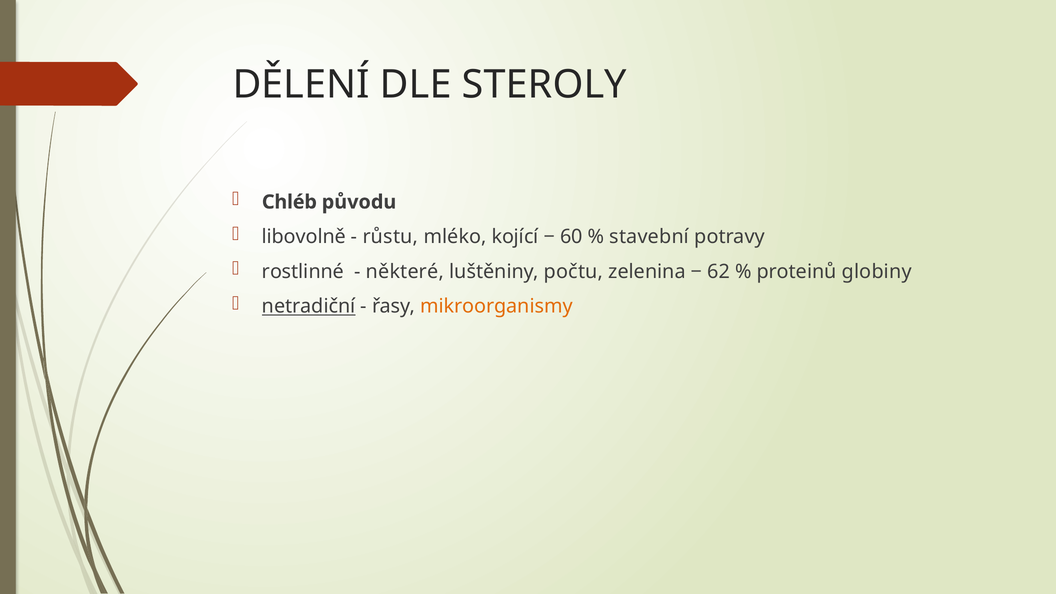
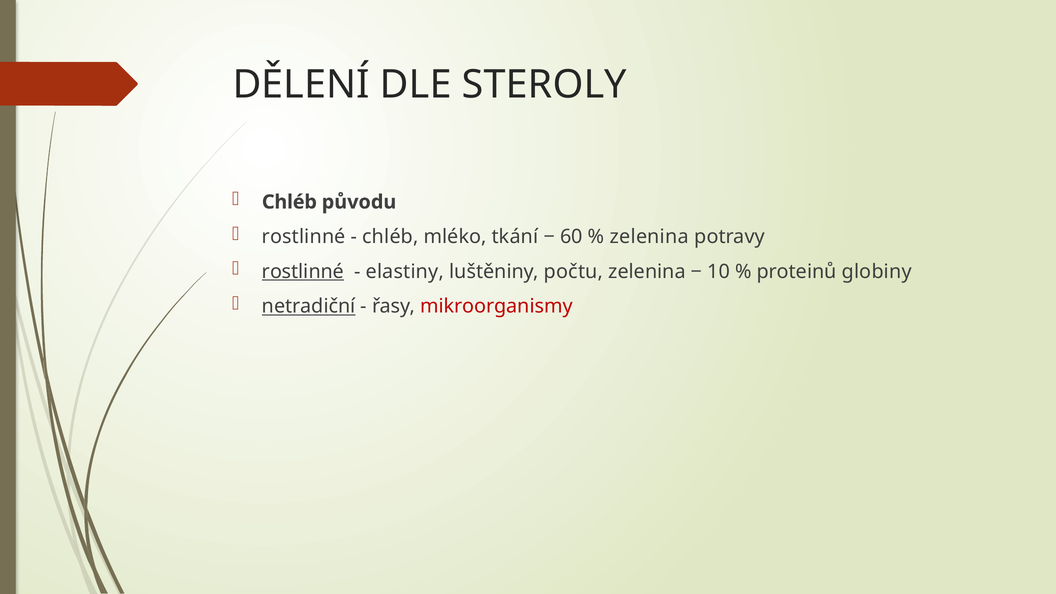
libovolně at (304, 237): libovolně -> rostlinné
růstu at (390, 237): růstu -> chléb
kojící: kojící -> tkání
stavební at (649, 237): stavební -> zelenina
rostlinné at (303, 272) underline: none -> present
některé: některé -> elastiny
62: 62 -> 10
mikroorganismy colour: orange -> red
